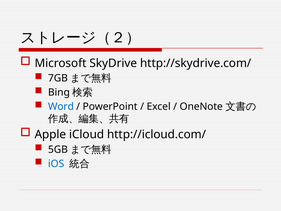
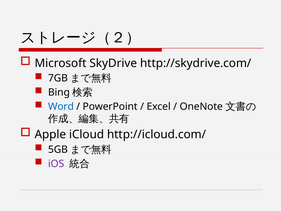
iOS colour: blue -> purple
